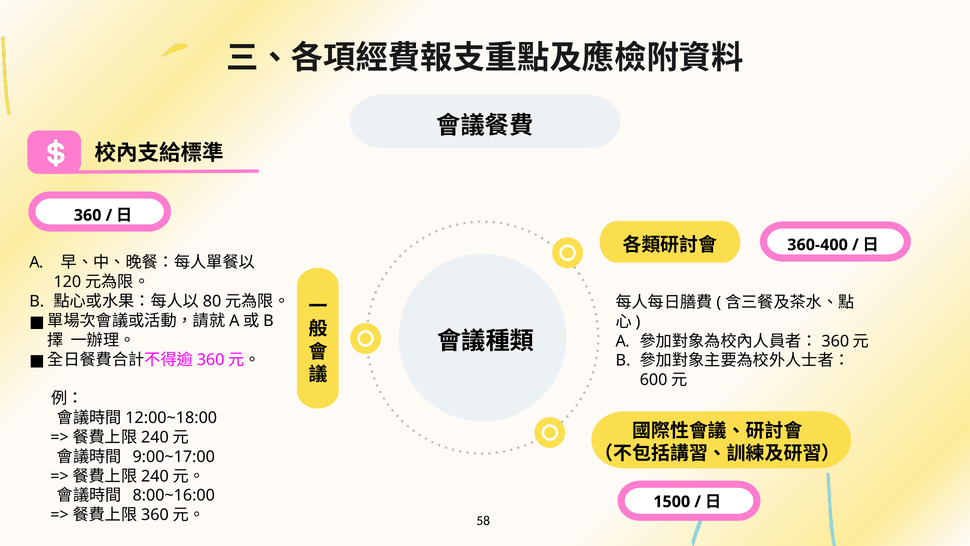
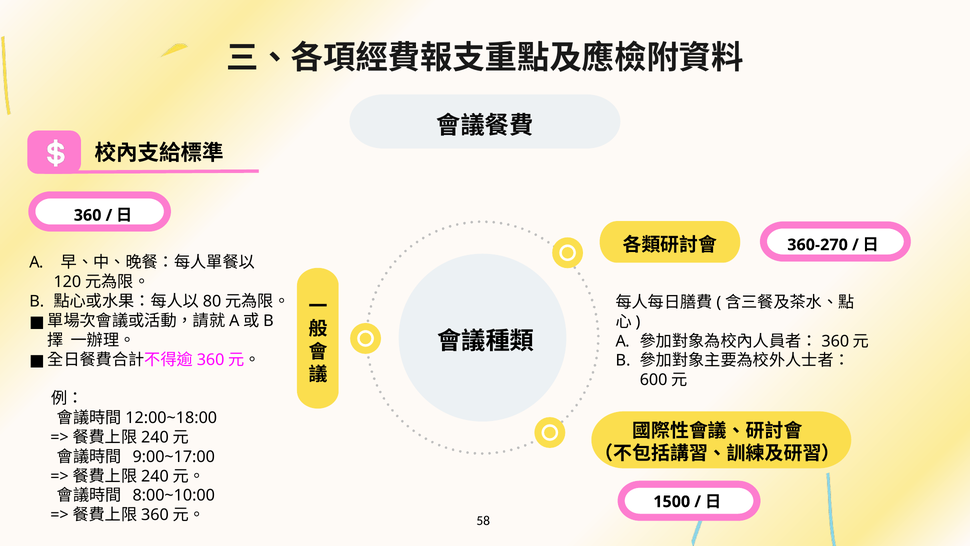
360-400: 360-400 -> 360-270
8:00~16:00: 8:00~16:00 -> 8:00~10:00
